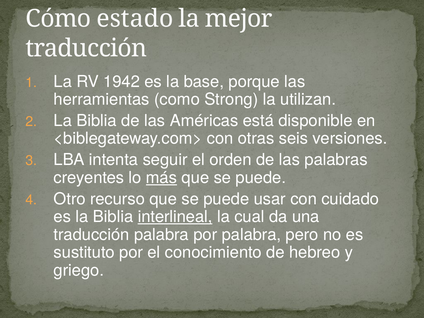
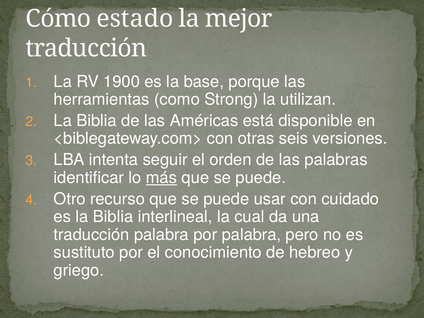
1942: 1942 -> 1900
creyentes: creyentes -> identificar
interlineal underline: present -> none
